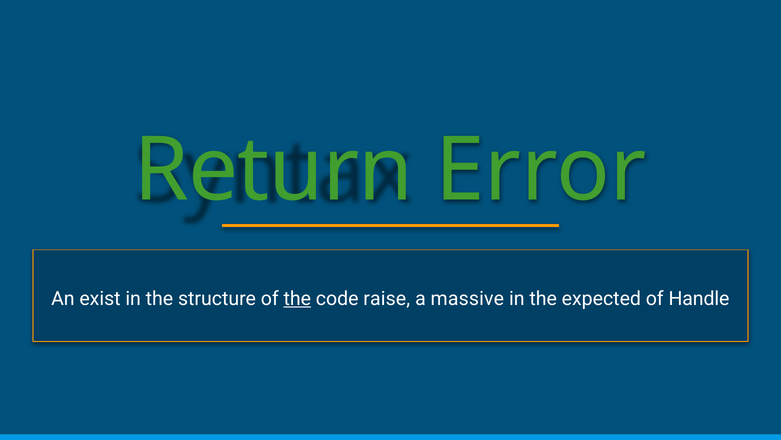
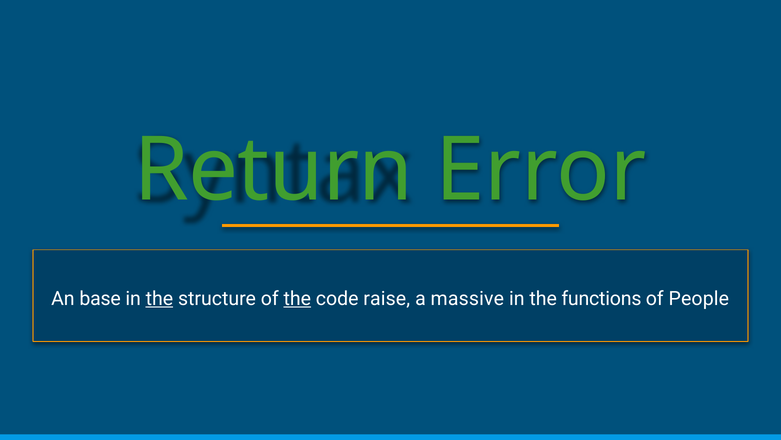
exist: exist -> base
the at (159, 298) underline: none -> present
expected: expected -> functions
Handle: Handle -> People
